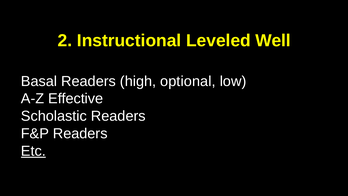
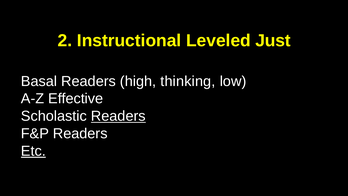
Well: Well -> Just
optional: optional -> thinking
Readers at (118, 116) underline: none -> present
